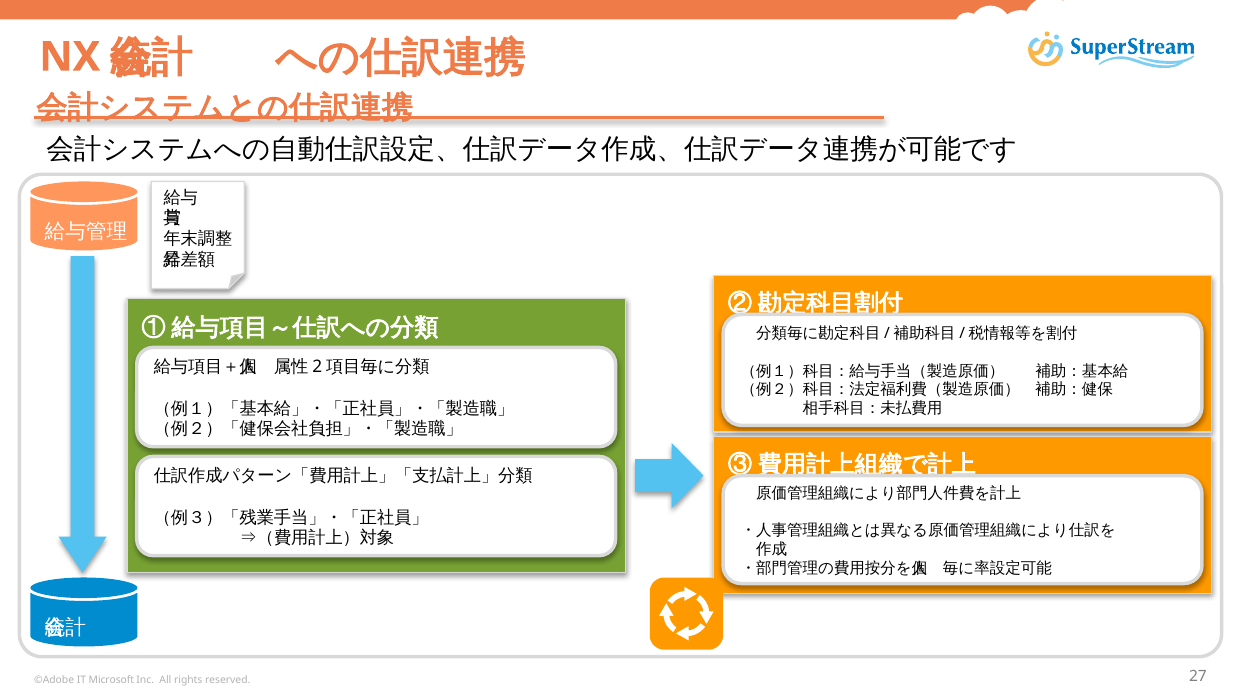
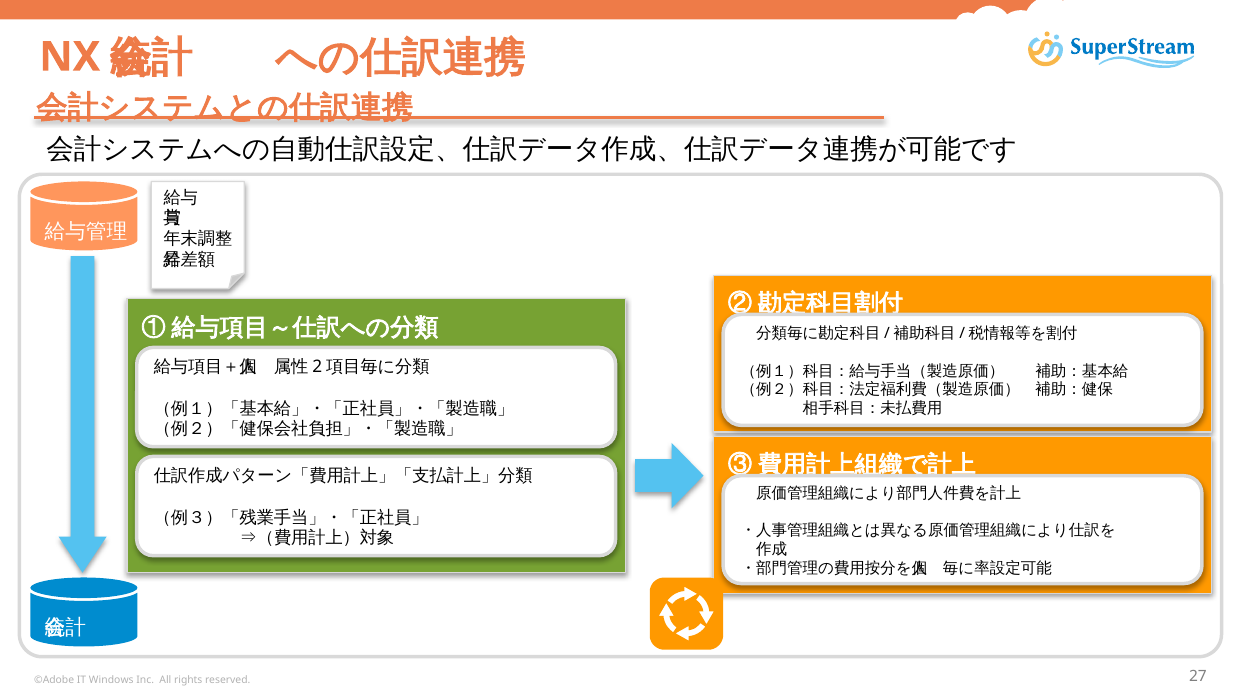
Microsoft: Microsoft -> Windows
